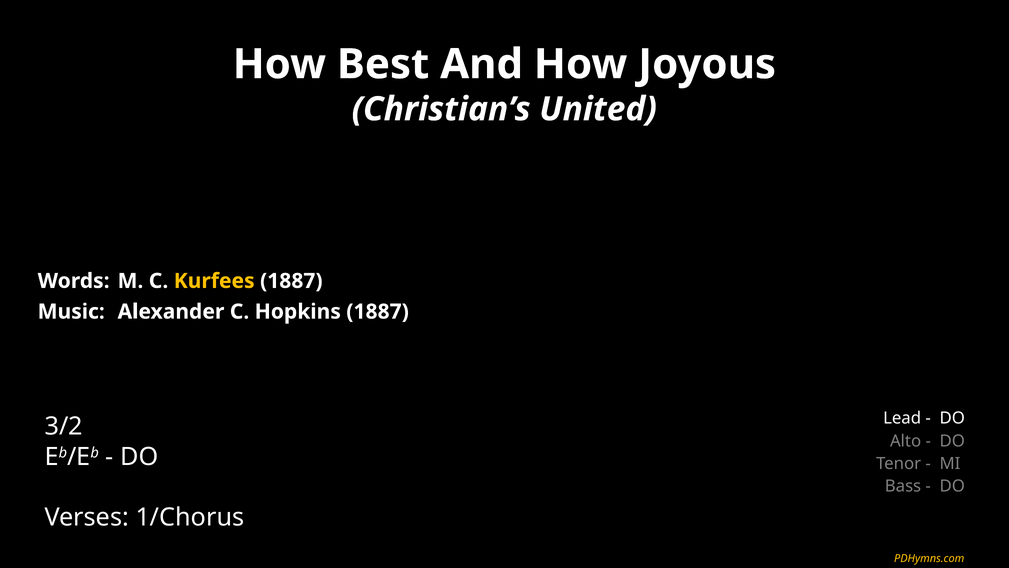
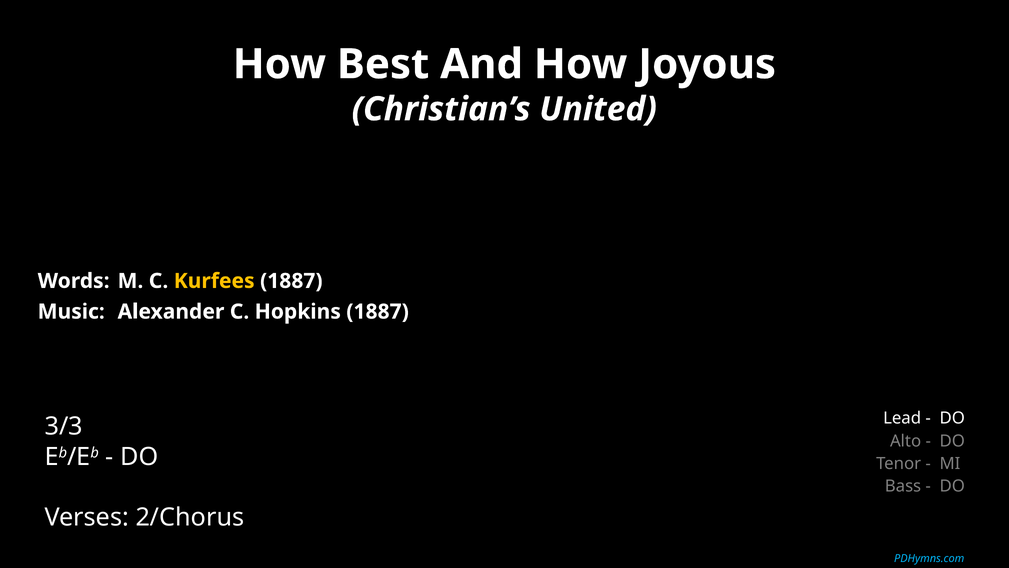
3/2: 3/2 -> 3/3
1/Chorus: 1/Chorus -> 2/Chorus
PDHymns.com colour: yellow -> light blue
